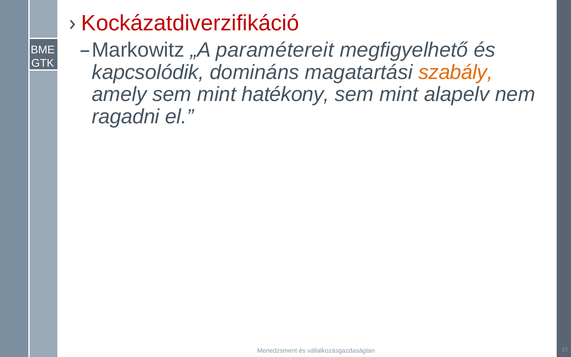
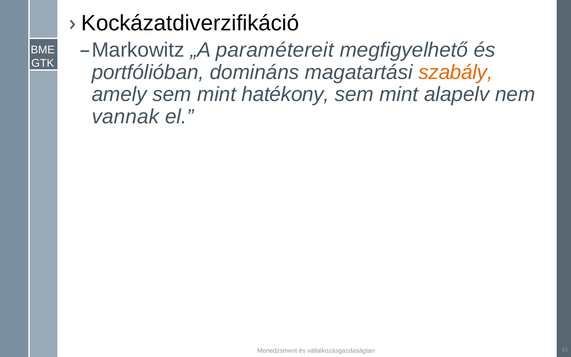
Kockázatdiverzifikáció colour: red -> black
kapcsolódik: kapcsolódik -> portfólióban
ragadni: ragadni -> vannak
